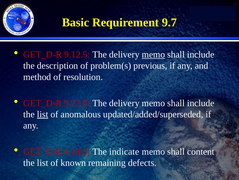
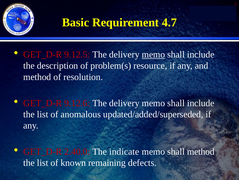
9.7: 9.7 -> 4.7
previous: previous -> resource
list at (43, 114) underline: present -> none
4.18.8: 4.18.8 -> 2.40.0
shall content: content -> method
